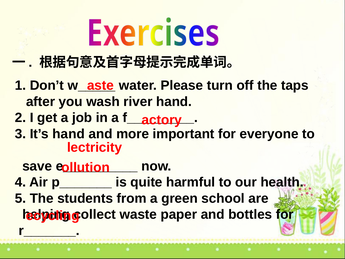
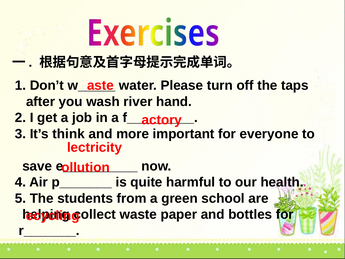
It’s hand: hand -> think
